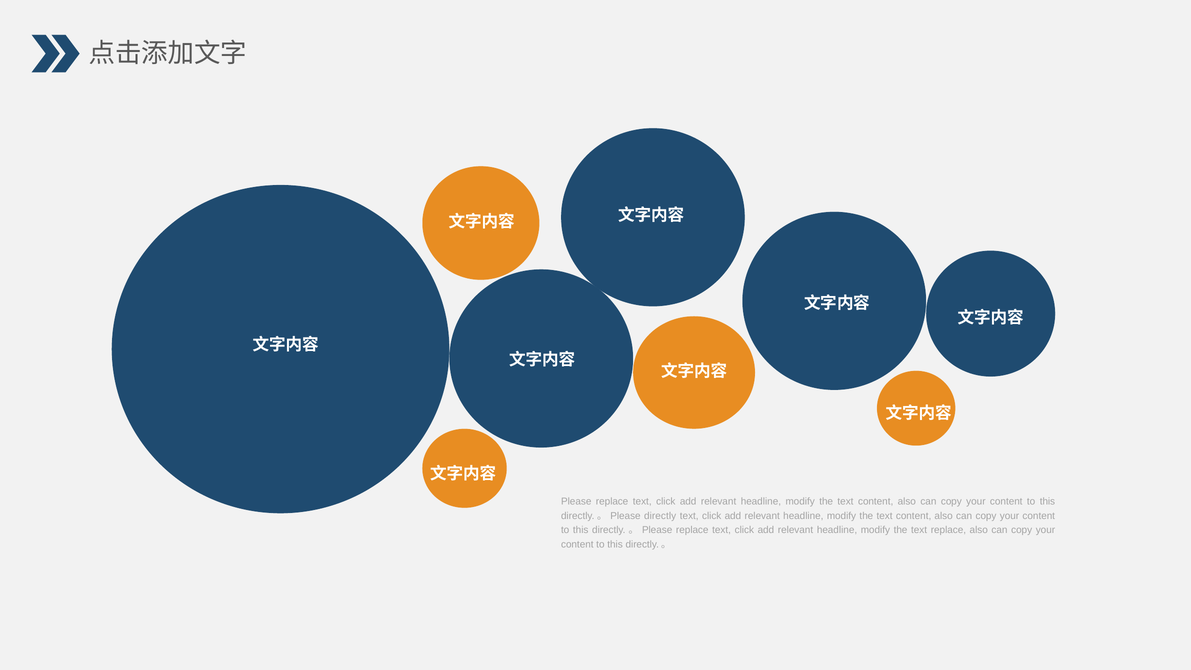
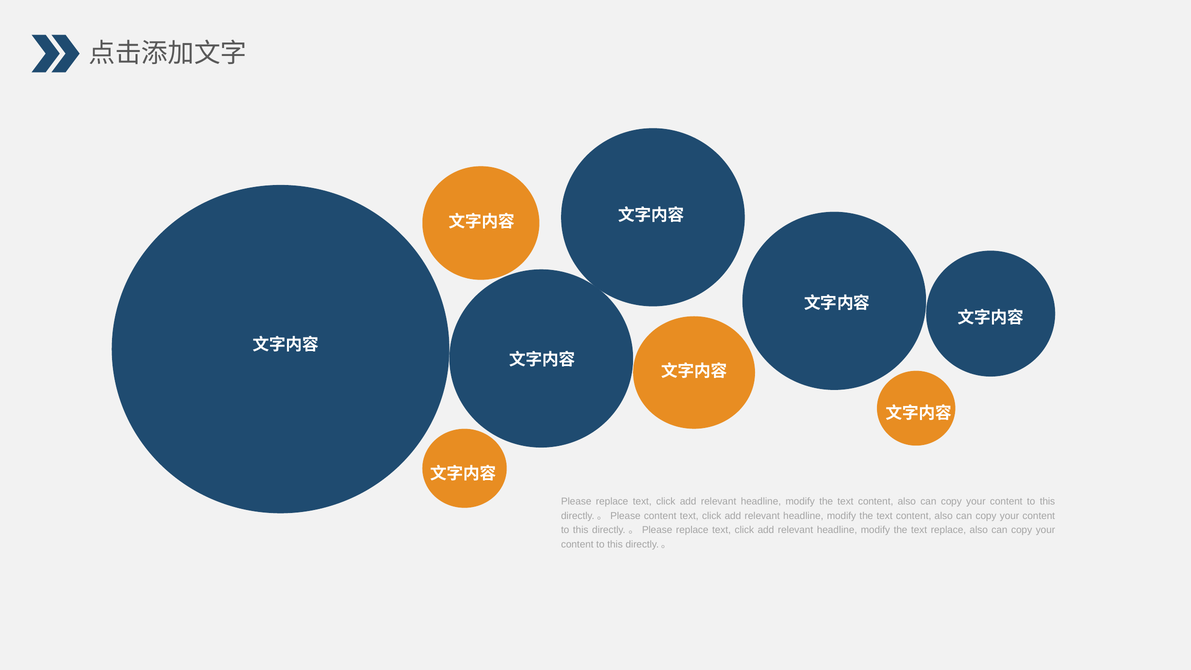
Please directly: directly -> content
